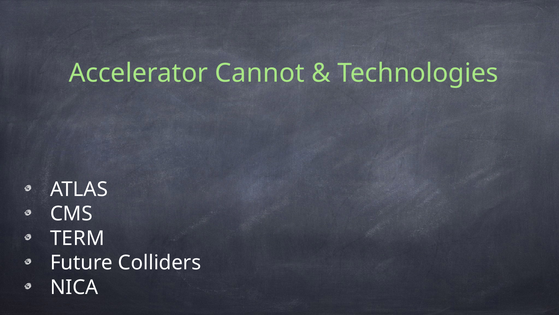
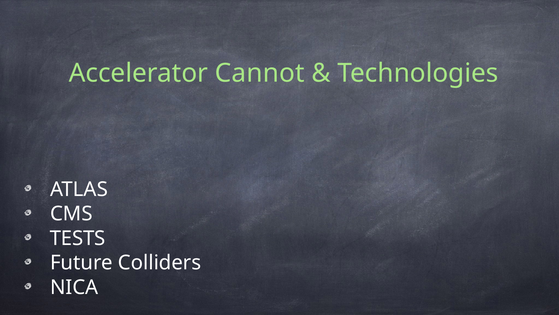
TERM: TERM -> TESTS
